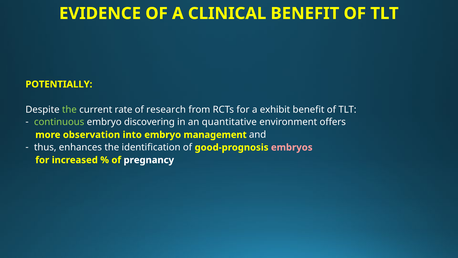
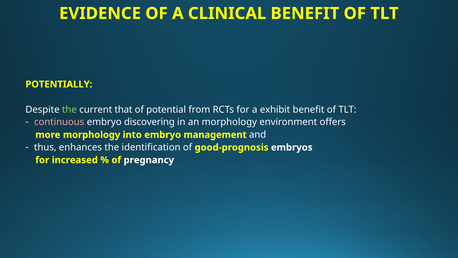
rate: rate -> that
research: research -> potential
continuous colour: light green -> pink
an quantitative: quantitative -> morphology
more observation: observation -> morphology
embryos colour: pink -> white
